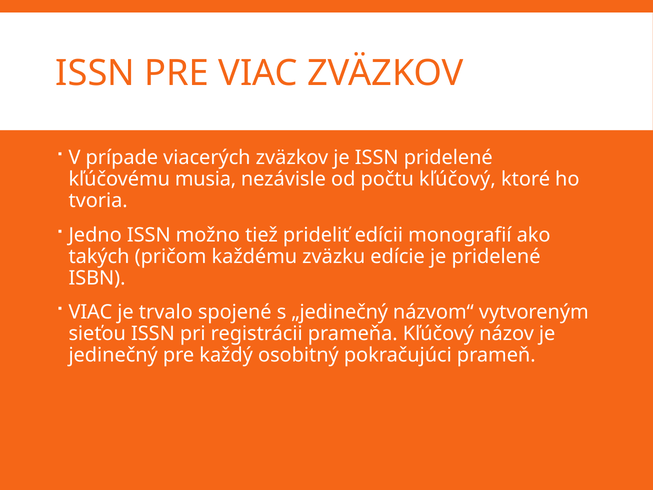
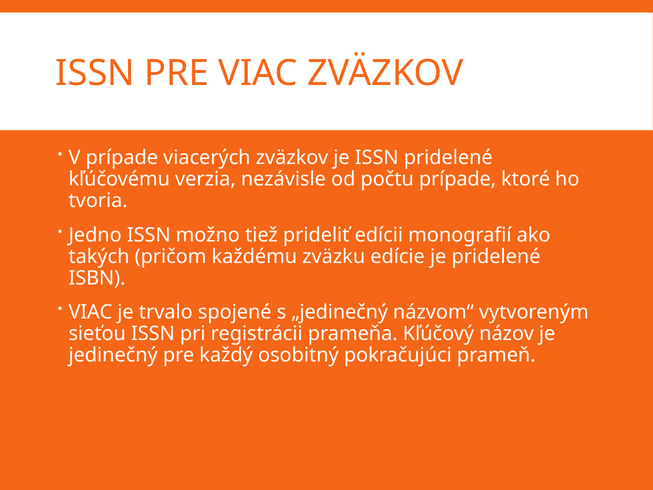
musia: musia -> verzia
počtu kľúčový: kľúčový -> prípade
